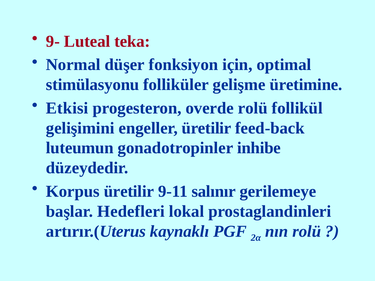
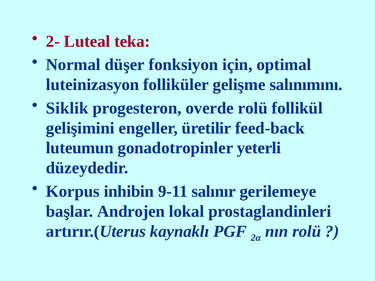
9-: 9- -> 2-
stimülasyonu: stimülasyonu -> luteinizasyon
üretimine: üretimine -> salınımını
Etkisi: Etkisi -> Siklik
inhibe: inhibe -> yeterli
Korpus üretilir: üretilir -> inhibin
Hedefleri: Hedefleri -> Androjen
